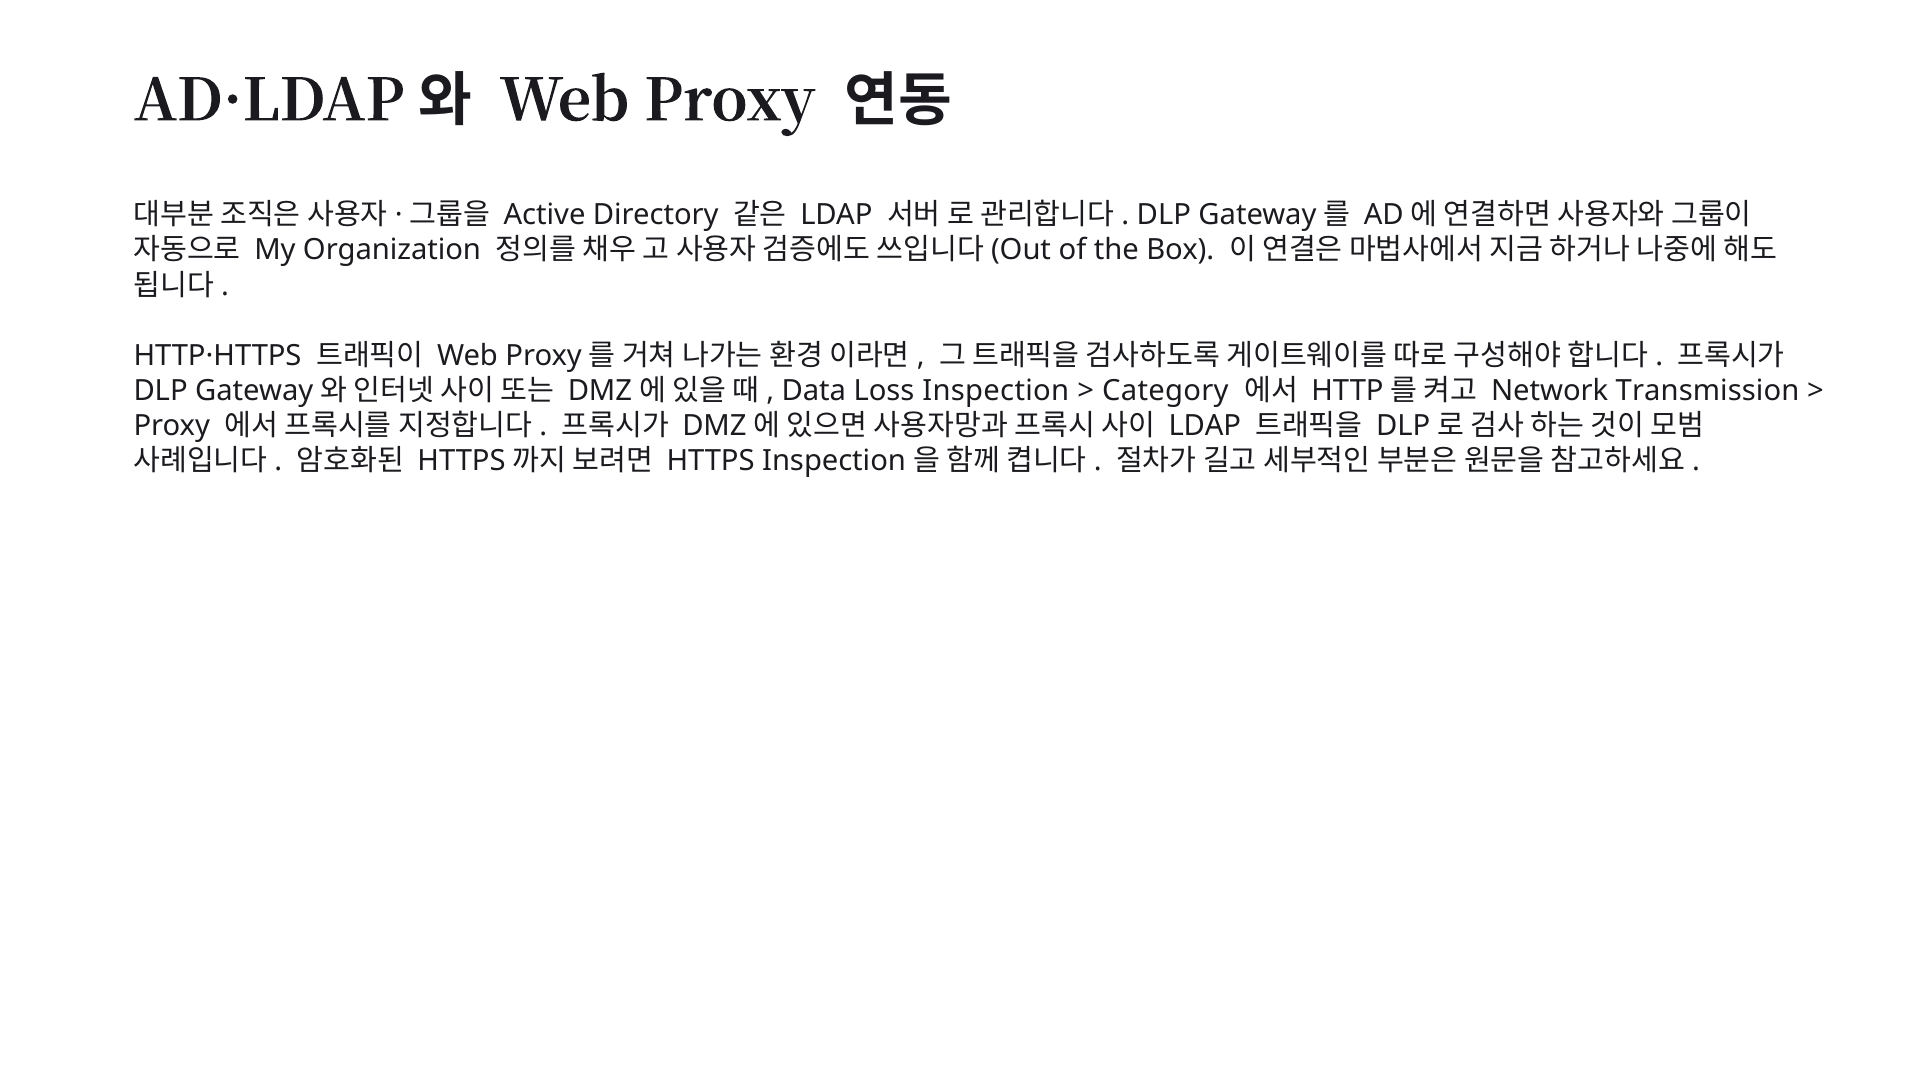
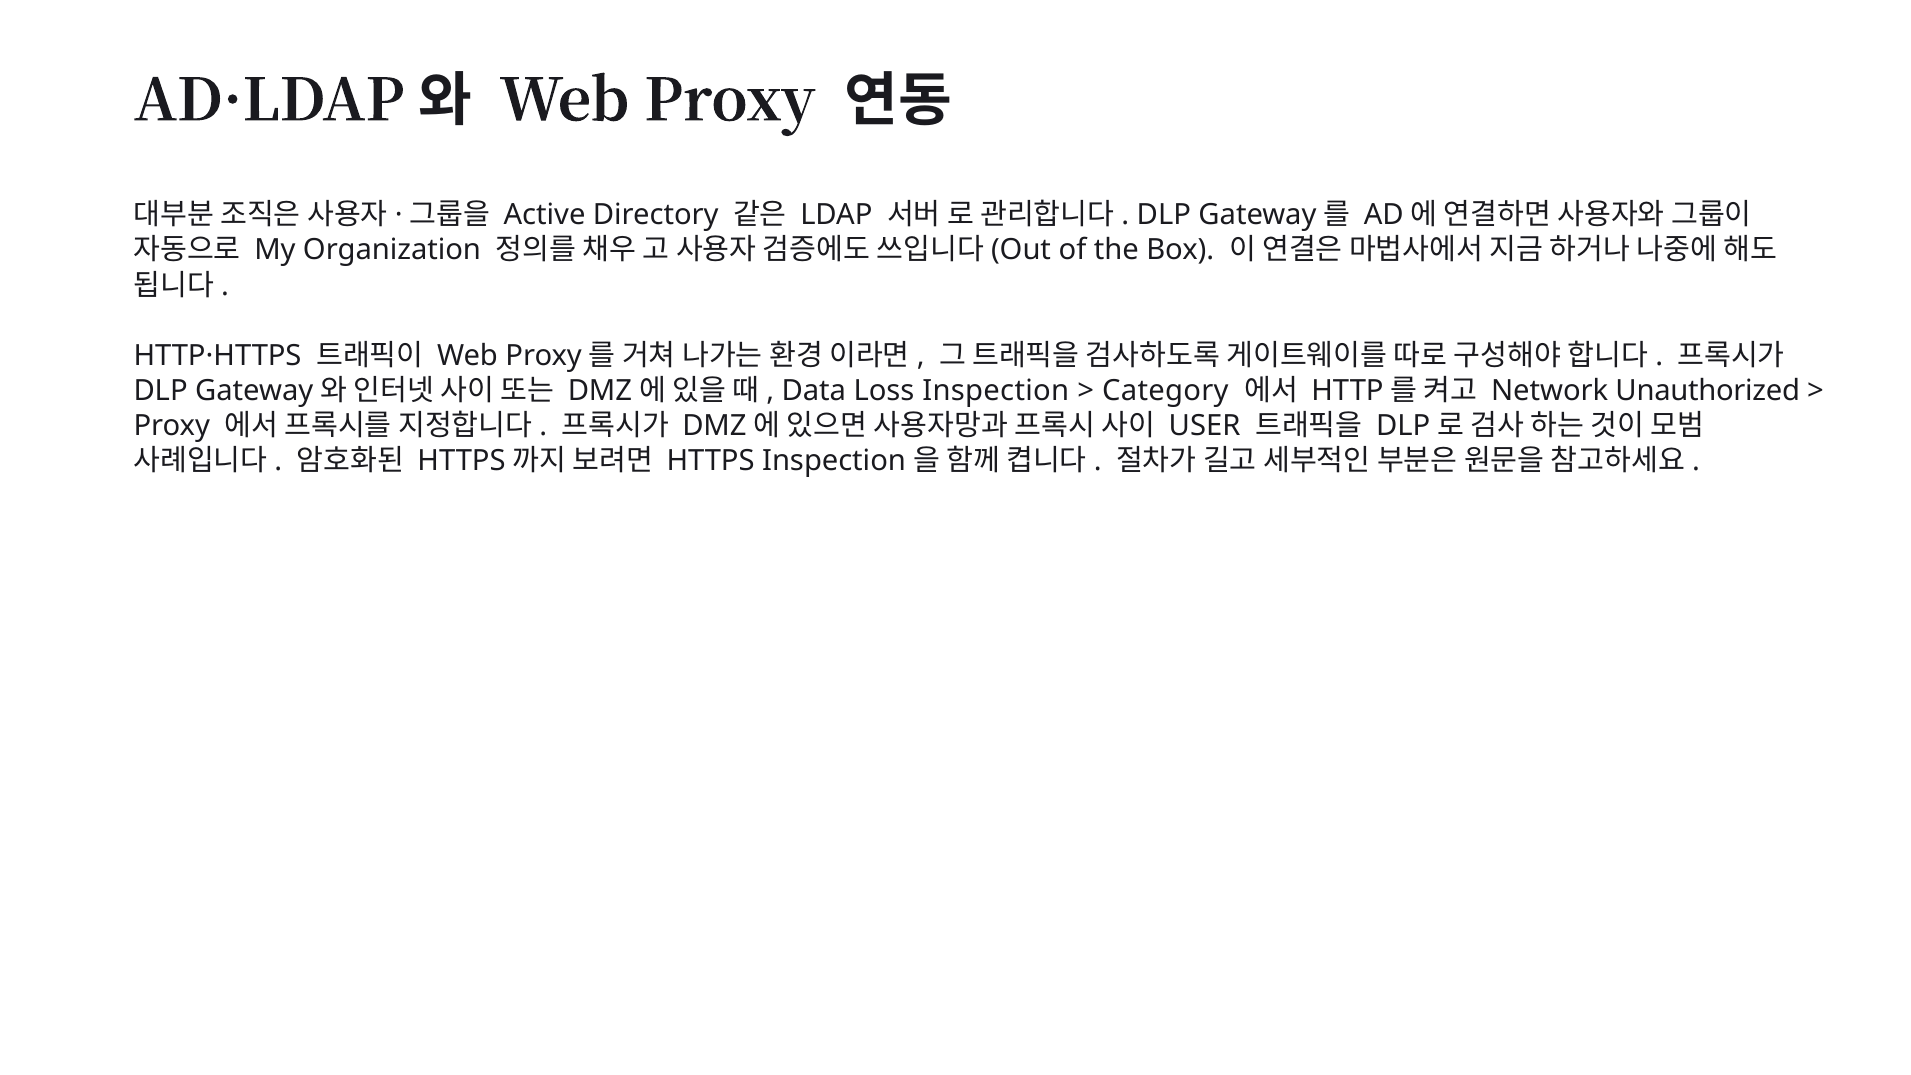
Transmission: Transmission -> Unauthorized
LDAP at (1205, 425): LDAP -> USER
